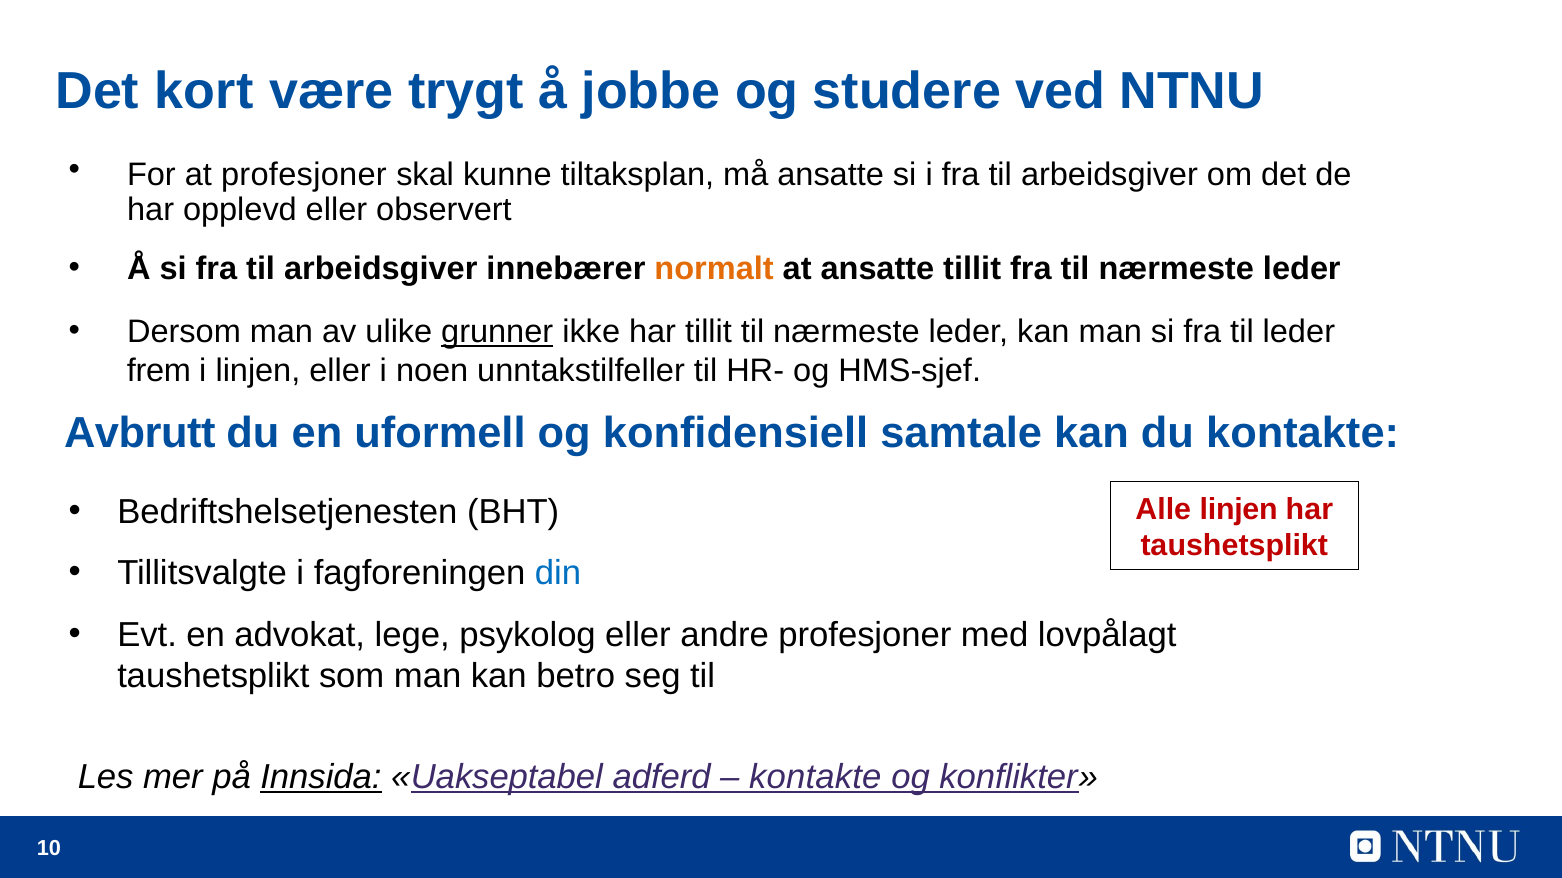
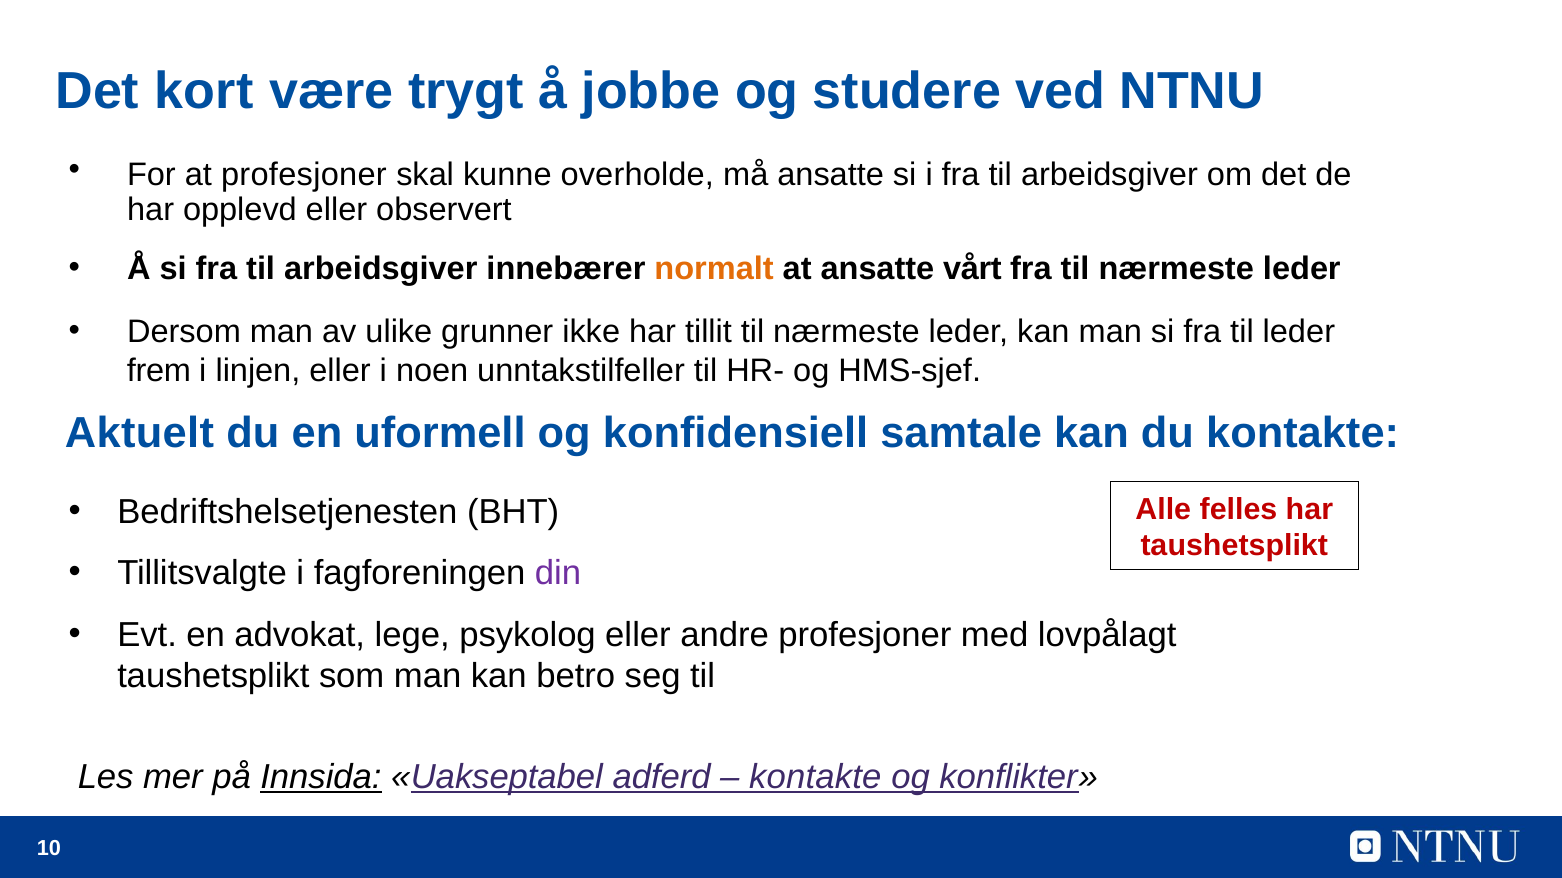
tiltaksplan: tiltaksplan -> overholde
ansatte tillit: tillit -> vårt
grunner underline: present -> none
Avbrutt: Avbrutt -> Aktuelt
Alle linjen: linjen -> felles
din colour: blue -> purple
